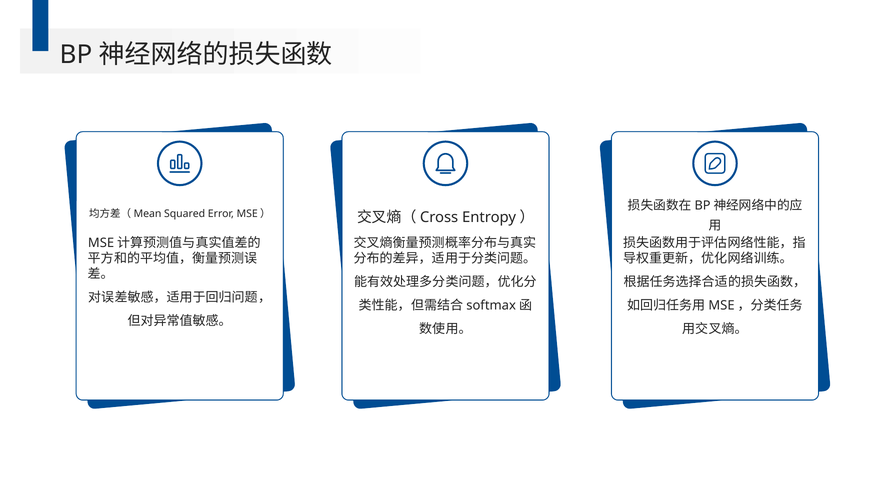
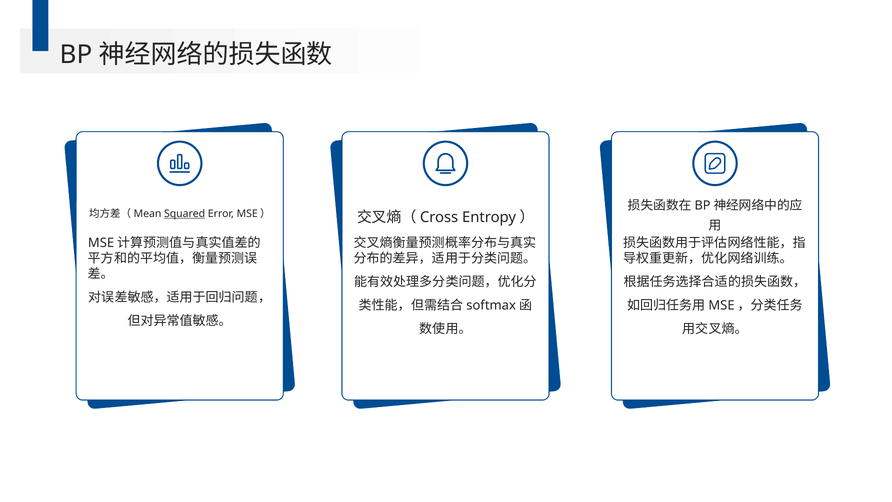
Squared underline: none -> present
